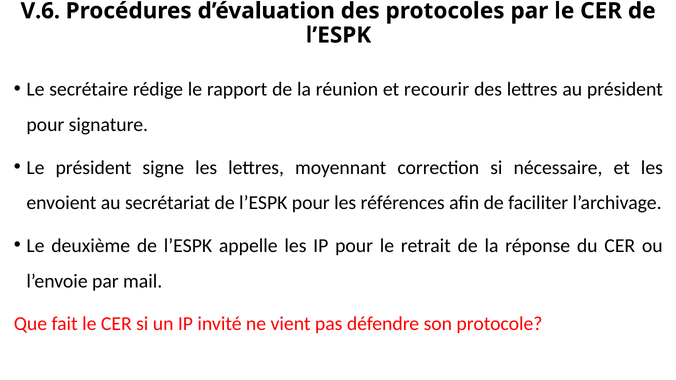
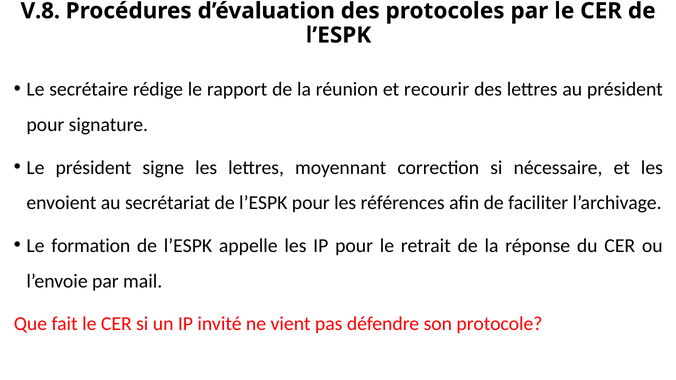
V.6: V.6 -> V.8
deuxième: deuxième -> formation
